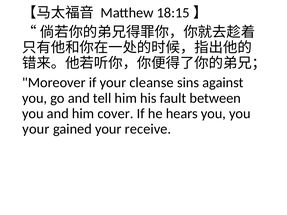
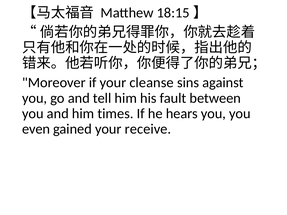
cover: cover -> times
your at (36, 129): your -> even
